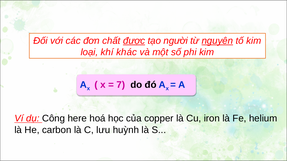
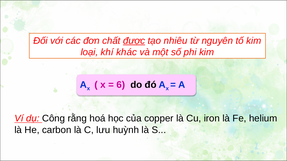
người: người -> nhiêu
nguyên underline: present -> none
7: 7 -> 6
here: here -> rằng
